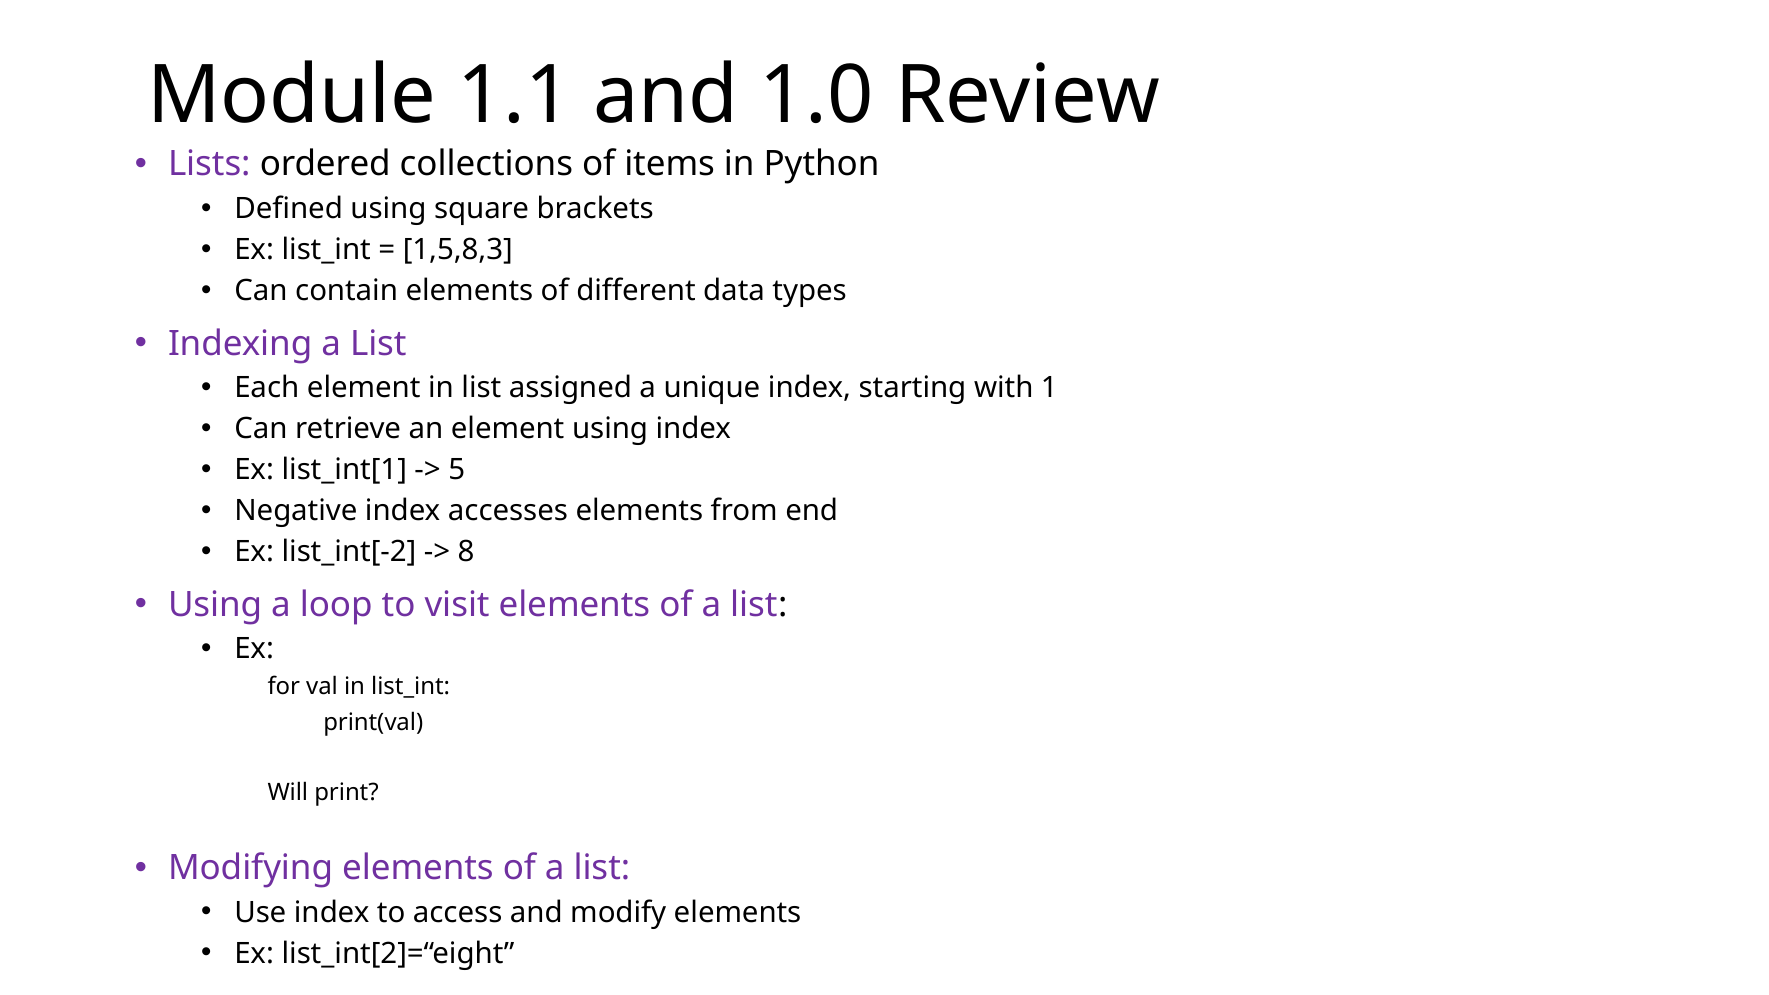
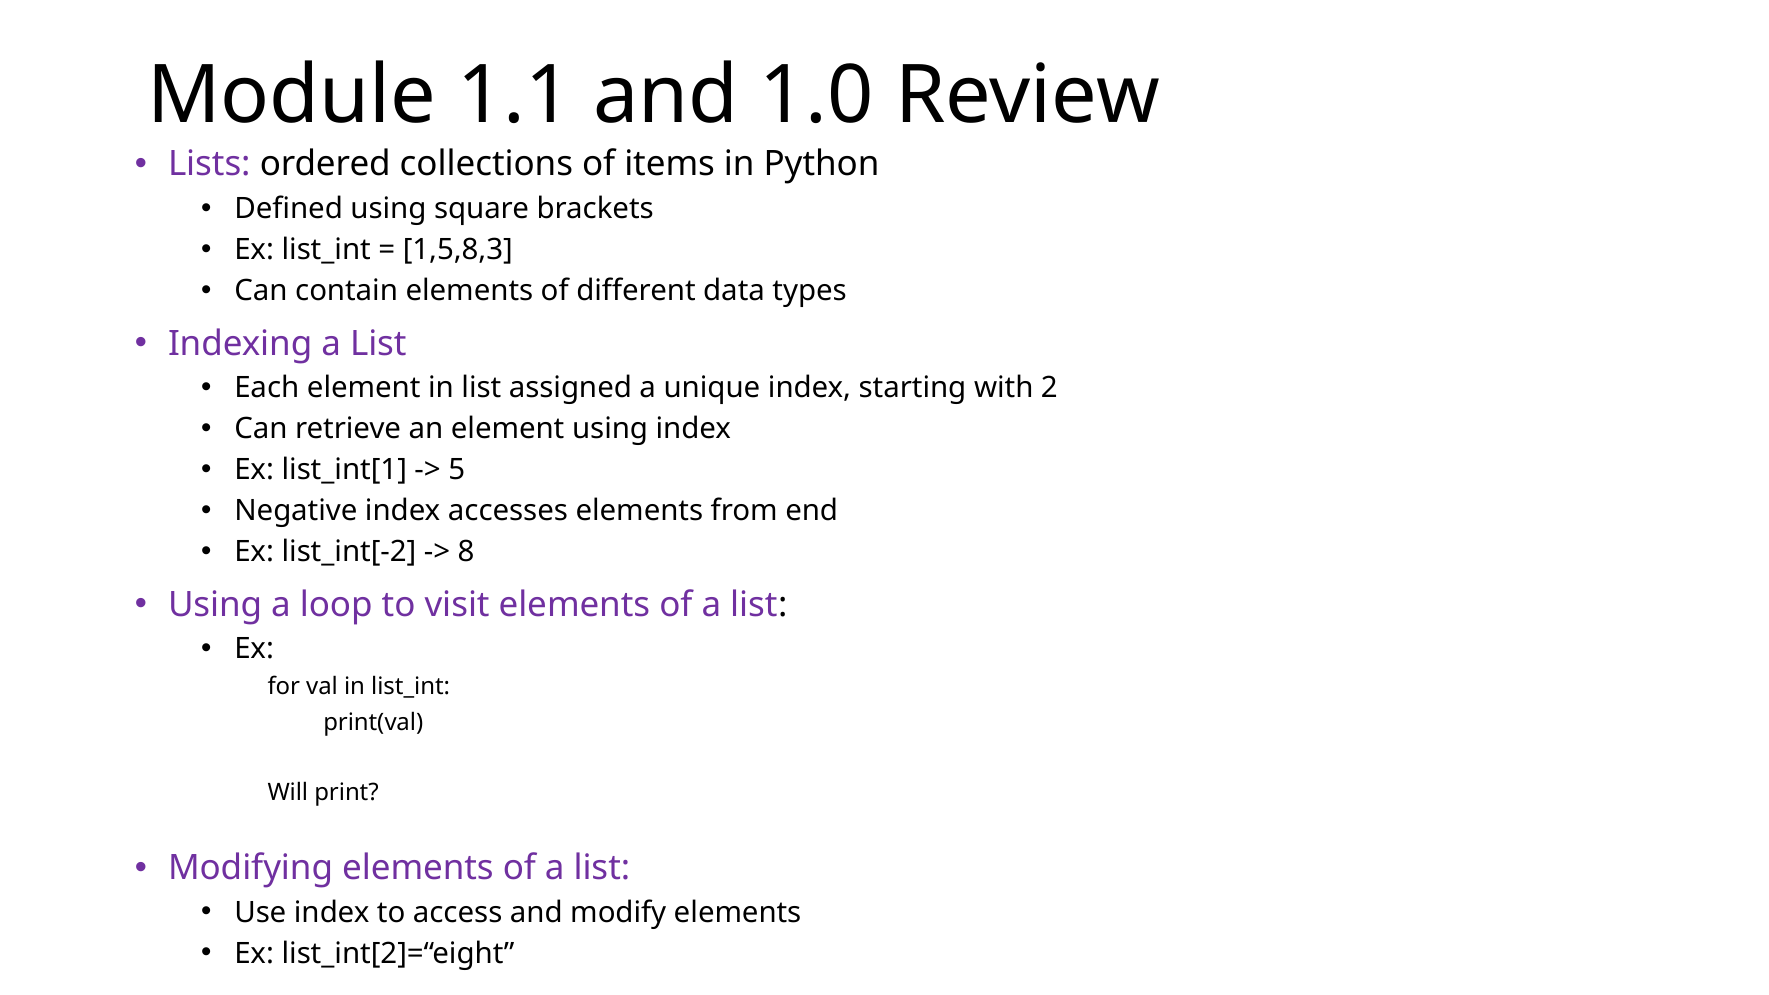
1: 1 -> 2
